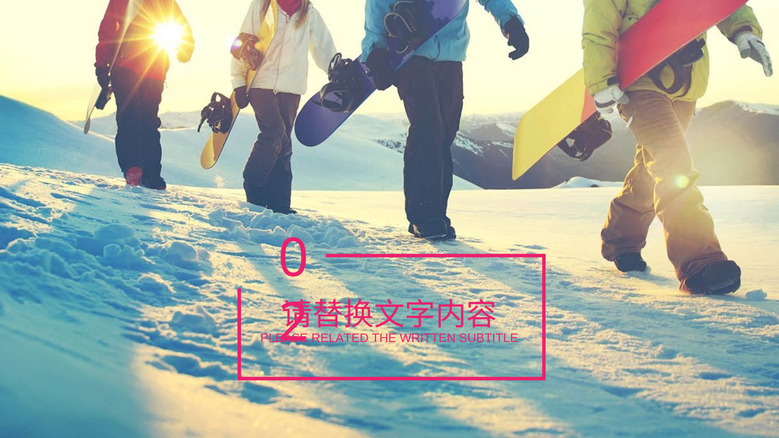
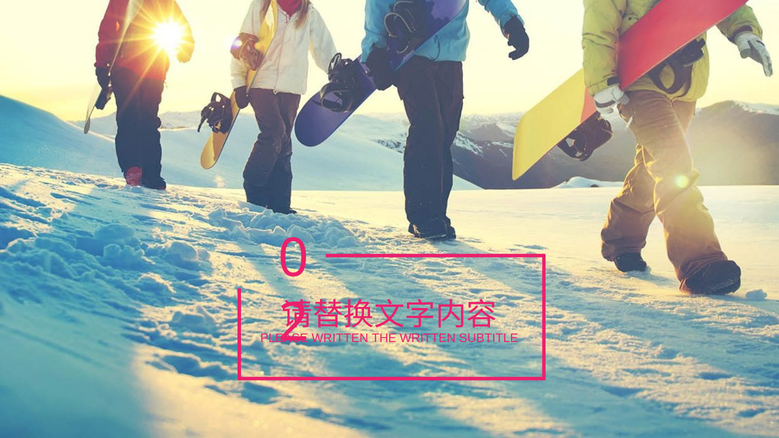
RELATED at (340, 338): RELATED -> WRITTEN
